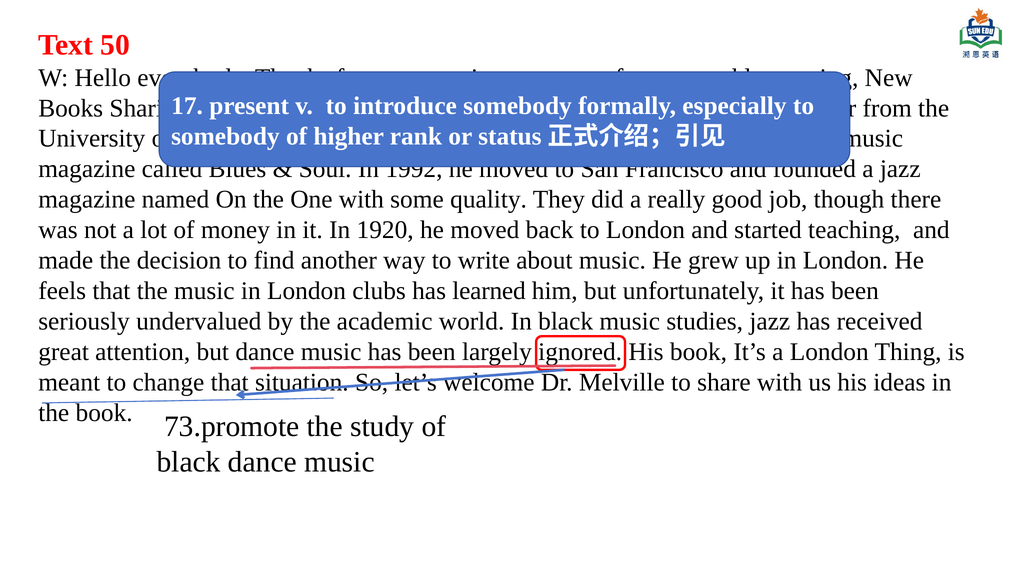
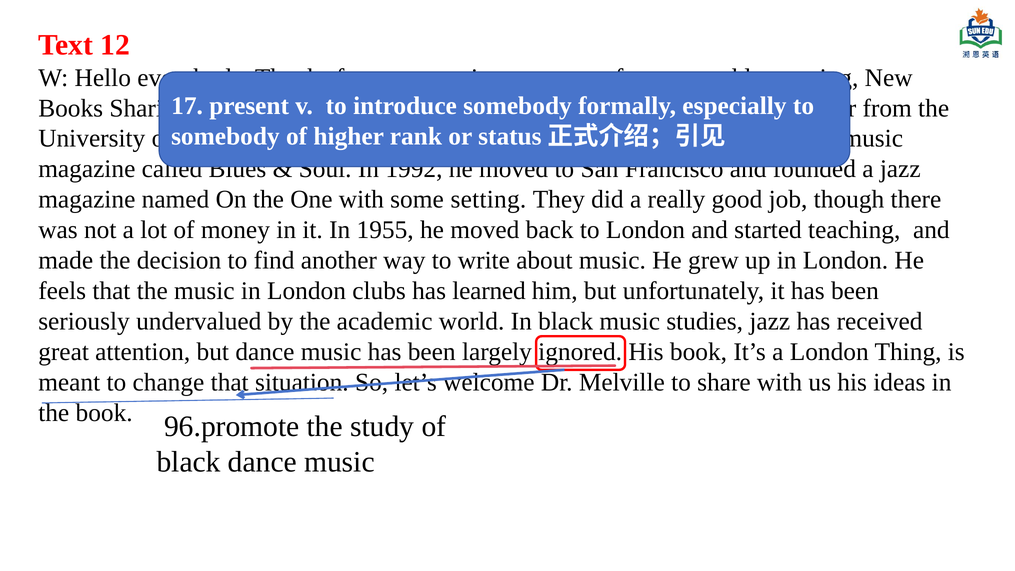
50: 50 -> 12
quality: quality -> setting
1920: 1920 -> 1955
73.promote: 73.promote -> 96.promote
